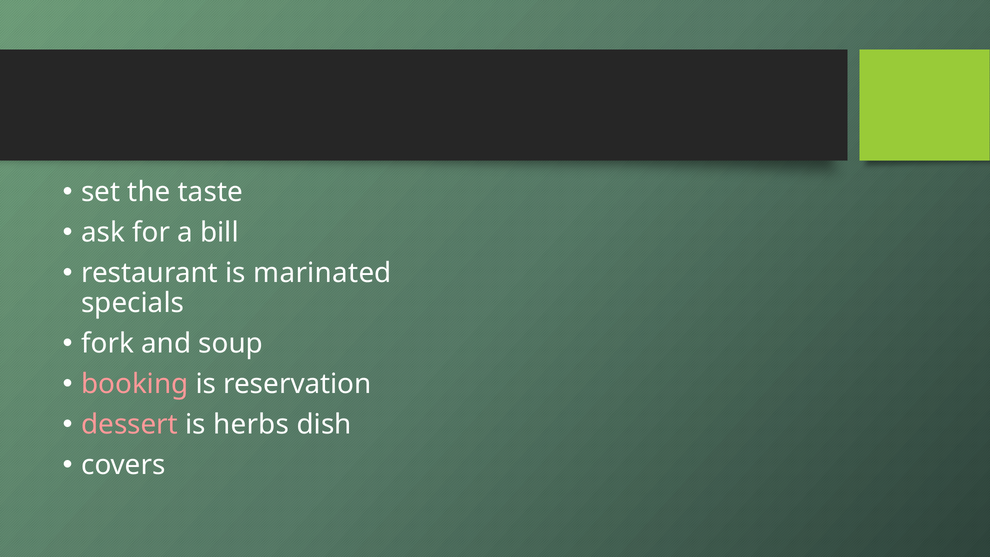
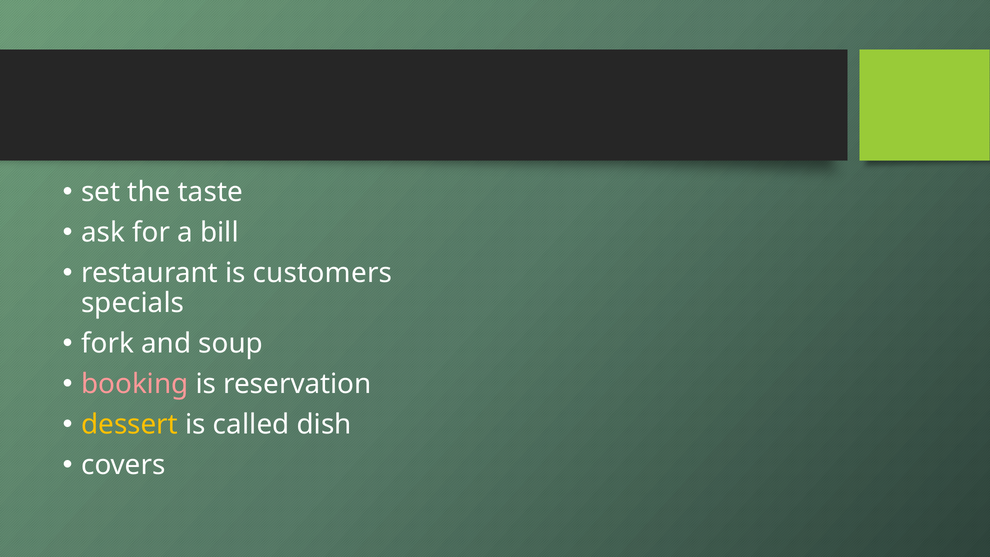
marinated: marinated -> customers
dessert colour: pink -> yellow
herbs: herbs -> called
